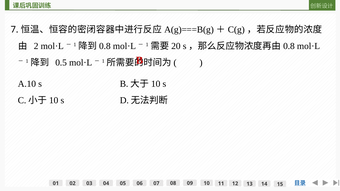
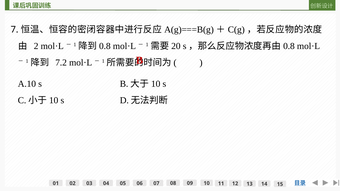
0.5: 0.5 -> 7.2
